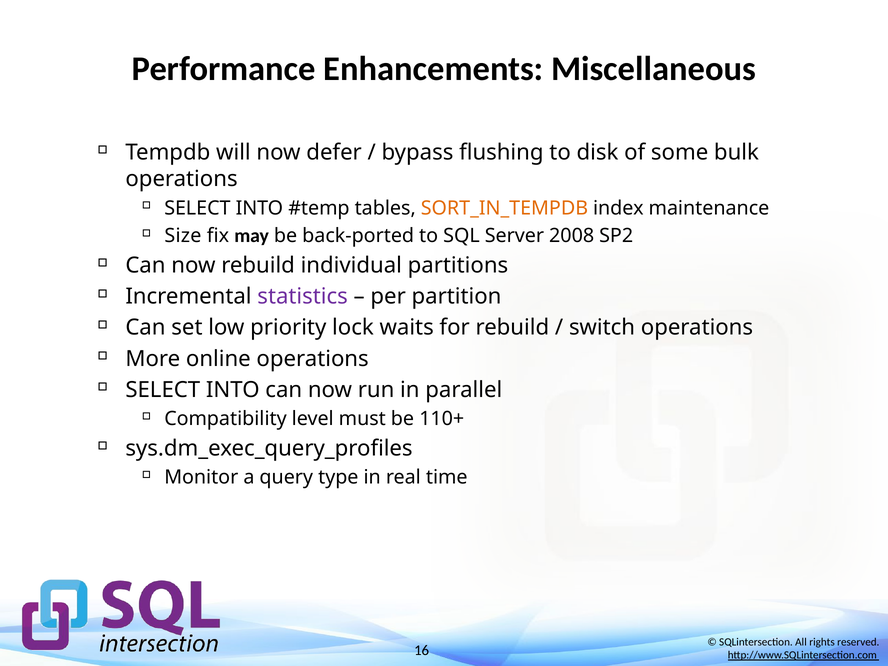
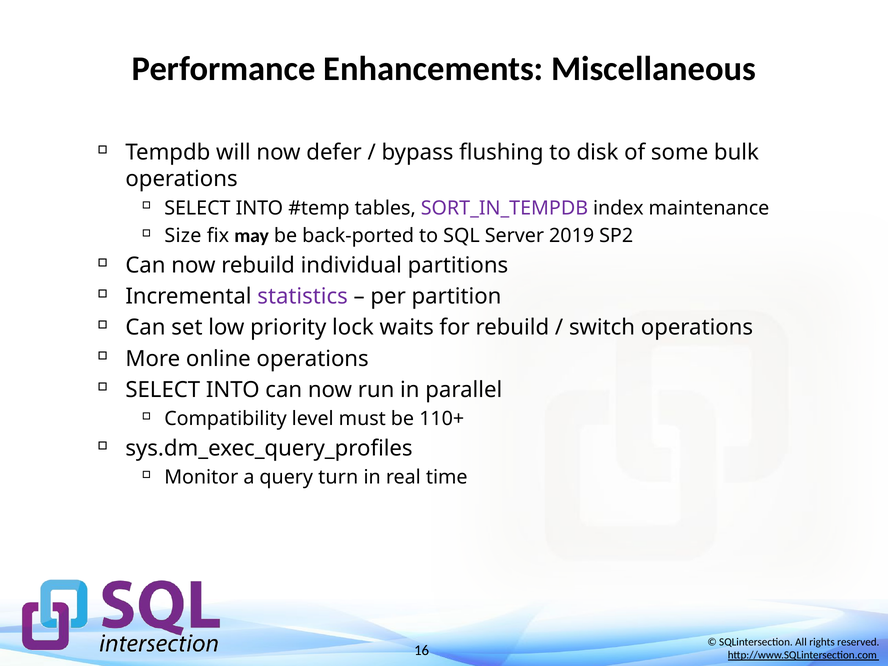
SORT_IN_TEMPDB colour: orange -> purple
2008: 2008 -> 2019
type: type -> turn
